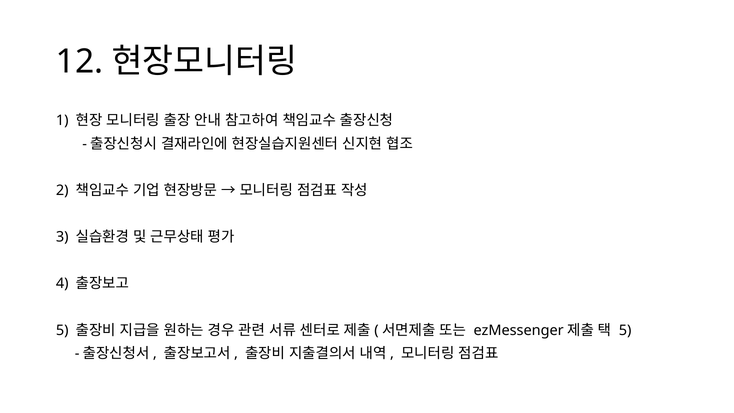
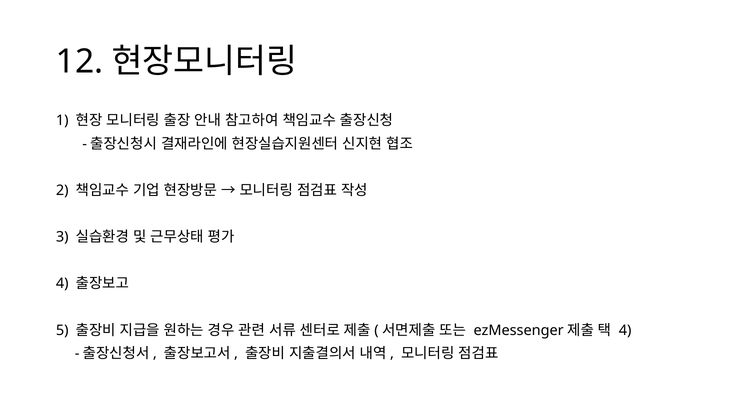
5 at (625, 330): 5 -> 4
